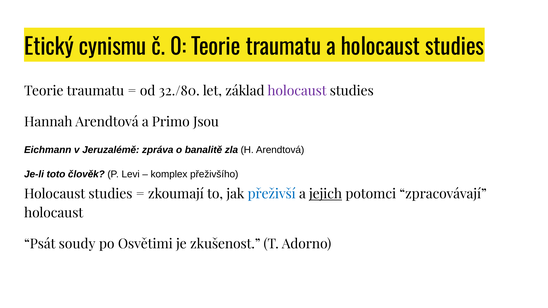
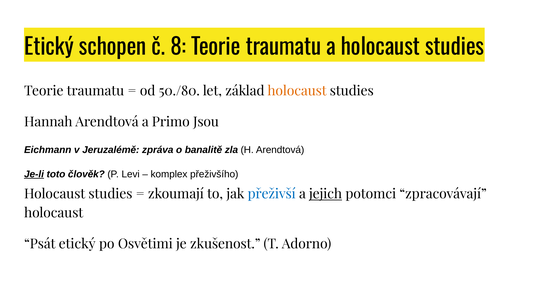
cynismu: cynismu -> schopen
0: 0 -> 8
32./80: 32./80 -> 50./80
holocaust at (297, 91) colour: purple -> orange
Je-li underline: none -> present
Psát soudy: soudy -> etický
